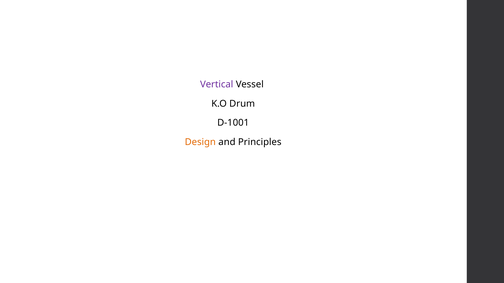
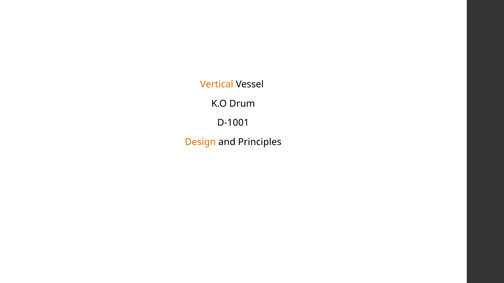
Vertical colour: purple -> orange
